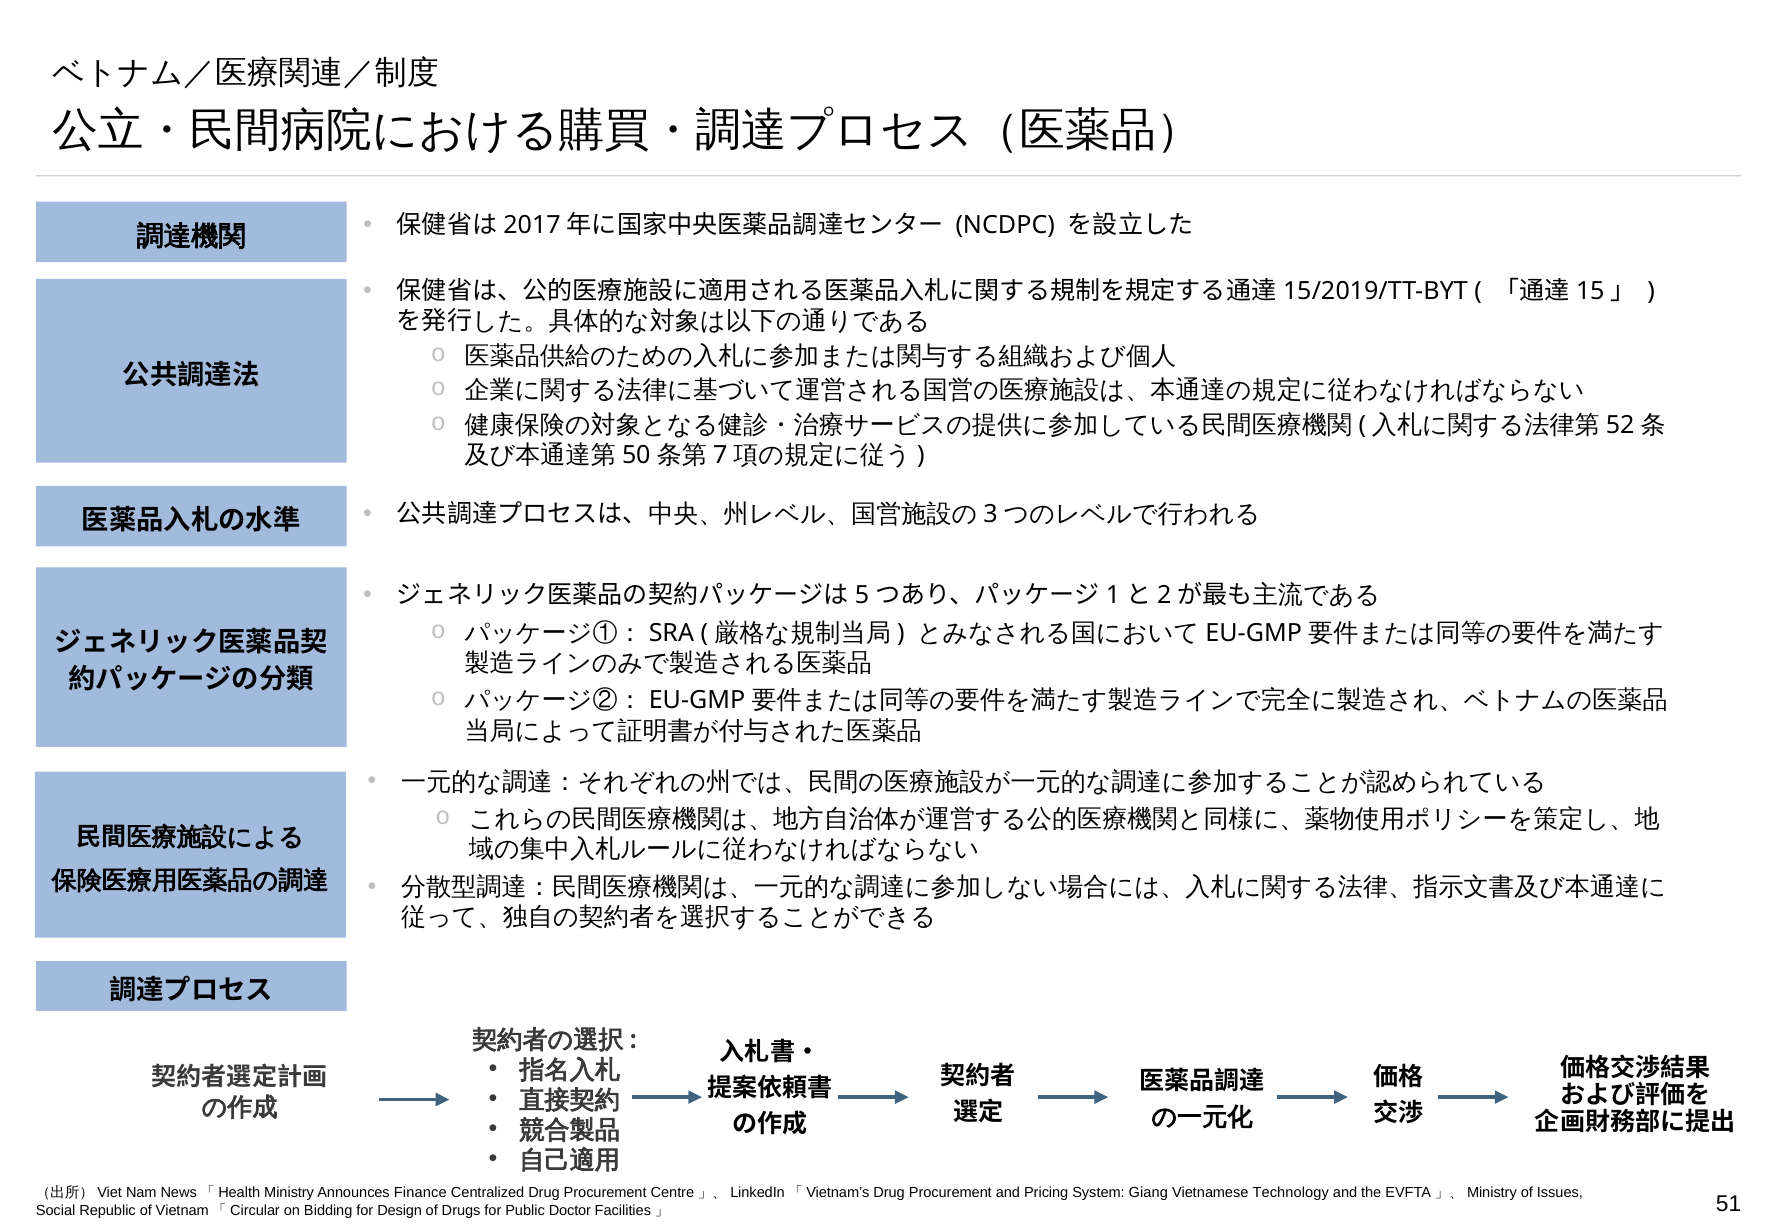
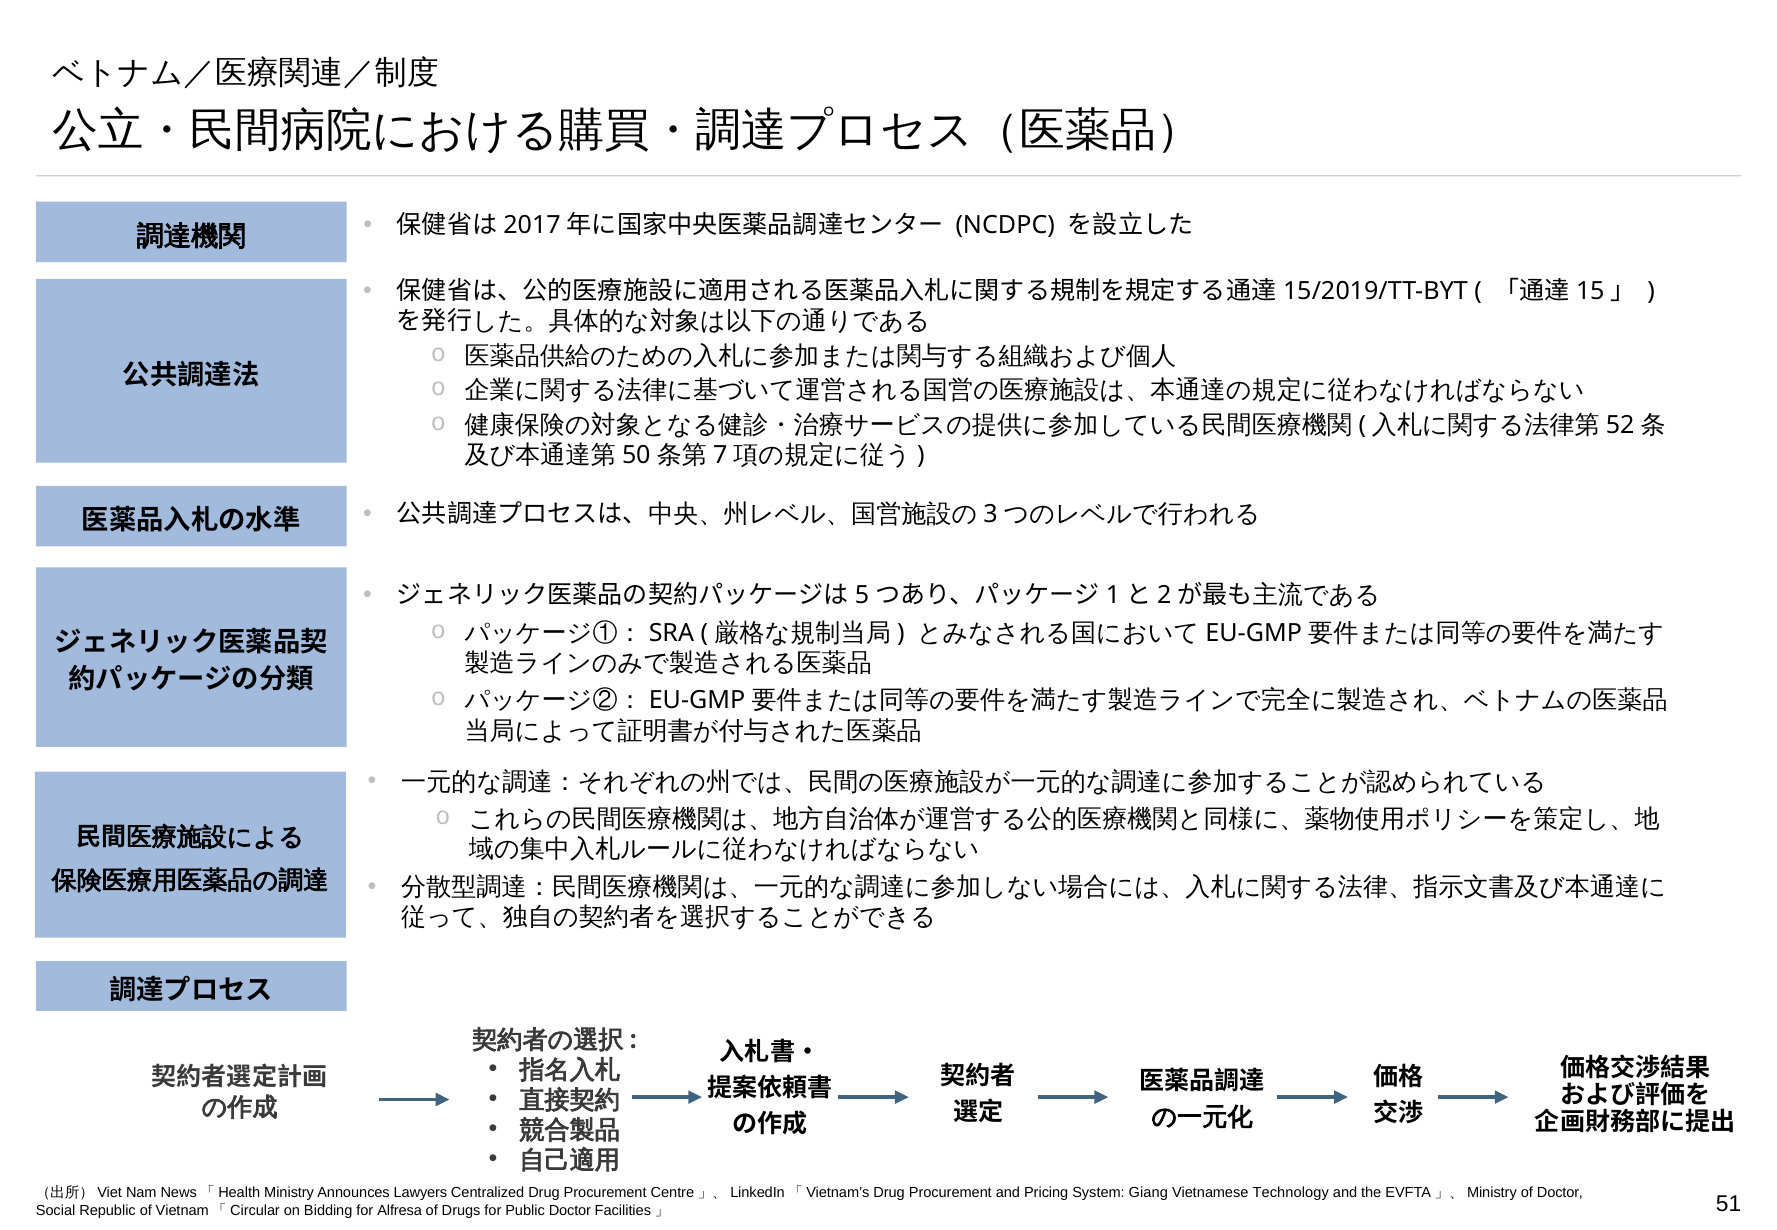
Finance: Finance -> Lawyers
of Issues: Issues -> Doctor
Design: Design -> Alfresa
